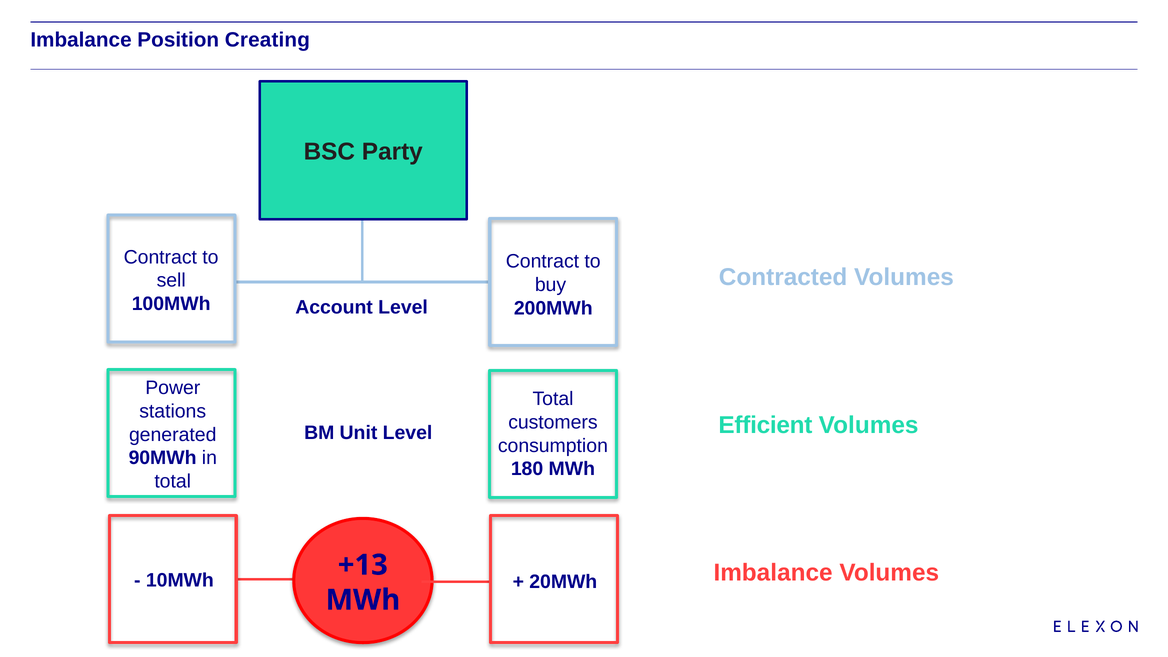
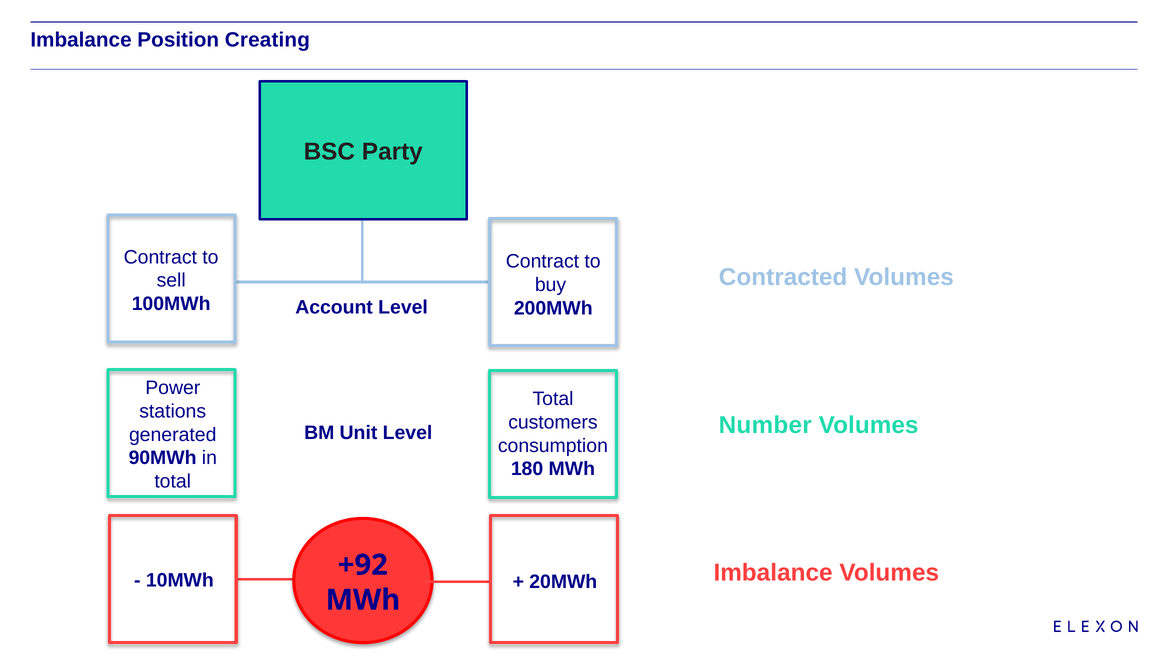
Efficient: Efficient -> Number
+13: +13 -> +92
